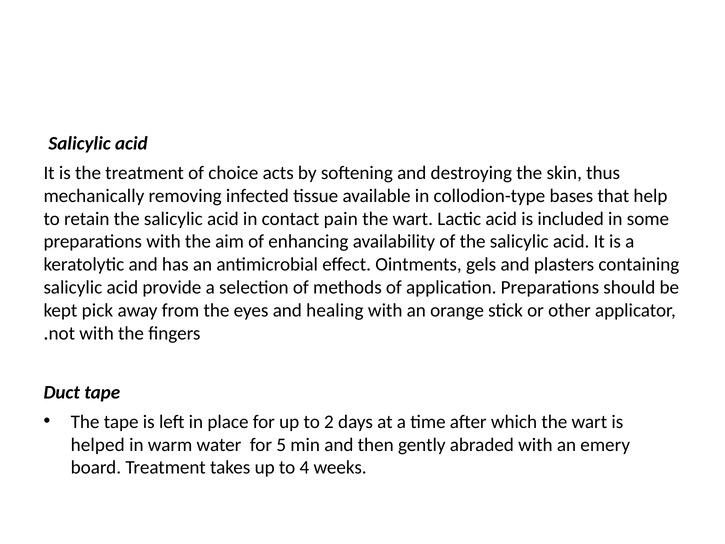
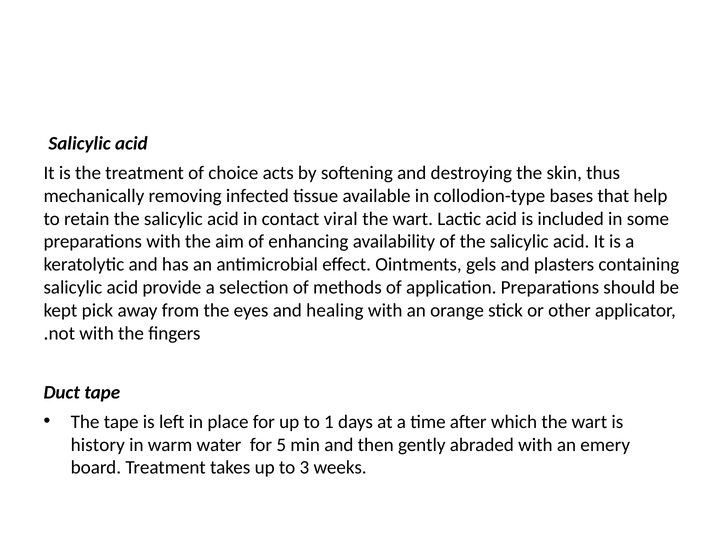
pain: pain -> viral
2: 2 -> 1
helped: helped -> history
4: 4 -> 3
